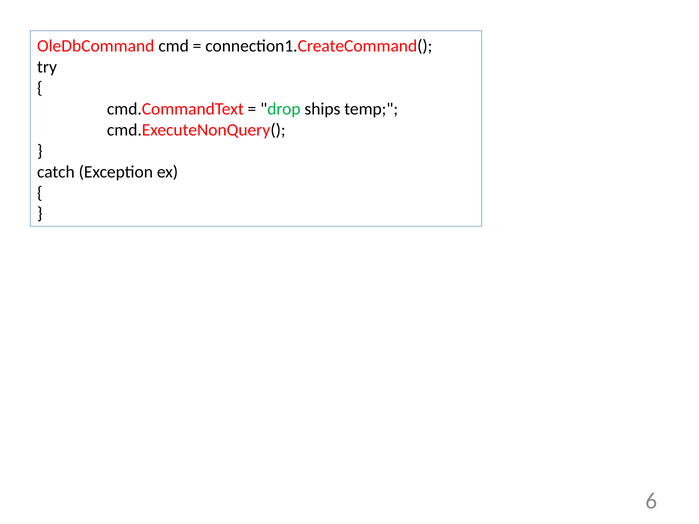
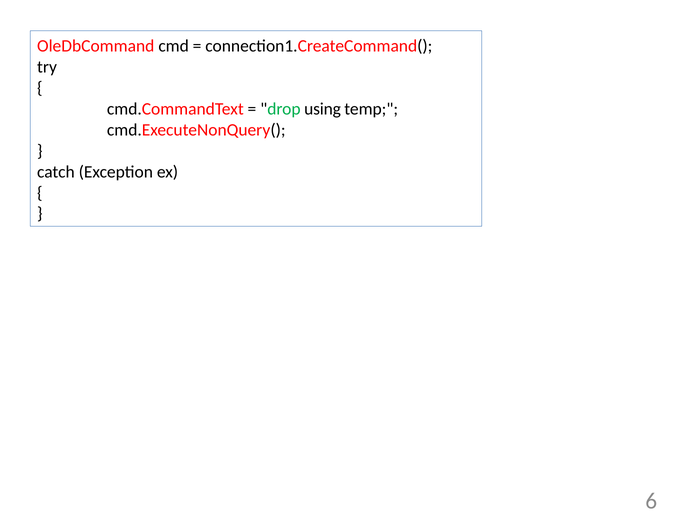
ships: ships -> using
